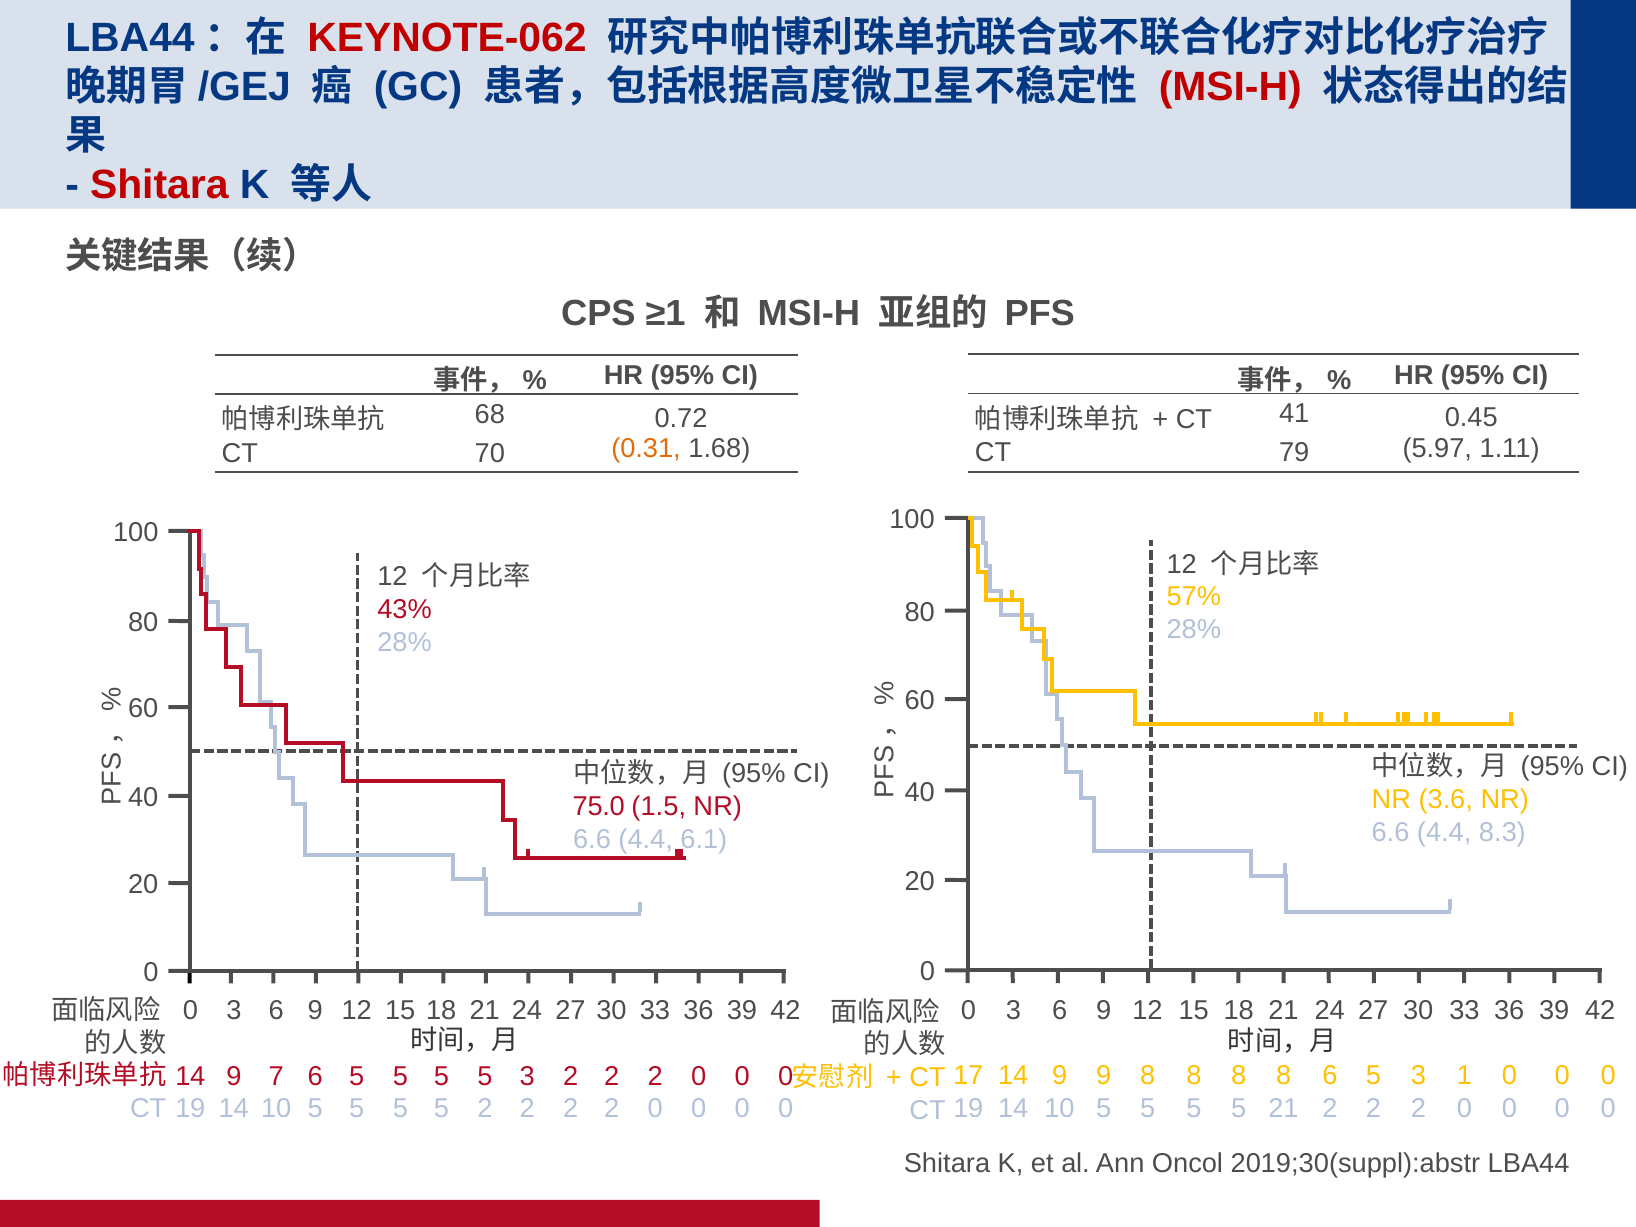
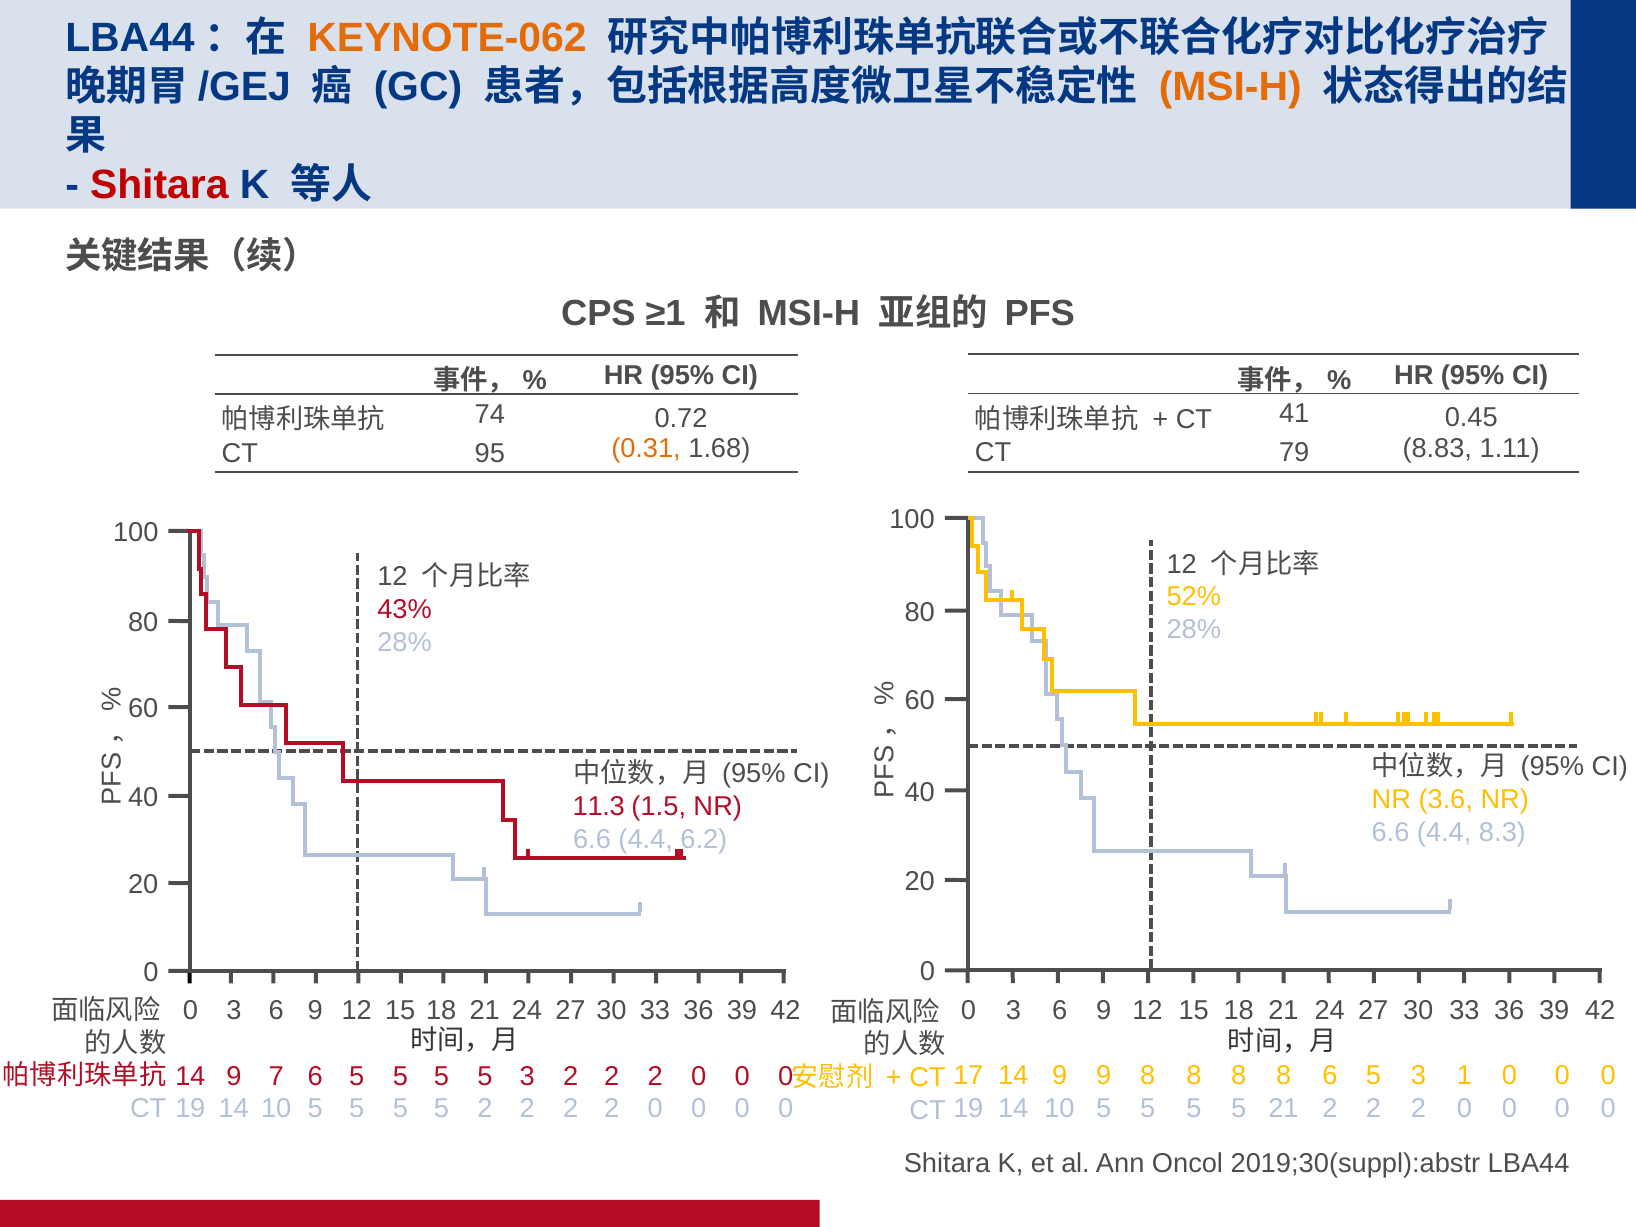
KEYNOTE-062 colour: red -> orange
MSI-H at (1230, 87) colour: red -> orange
68: 68 -> 74
5.97: 5.97 -> 8.83
70: 70 -> 95
57%: 57% -> 52%
75.0: 75.0 -> 11.3
6.1: 6.1 -> 6.2
